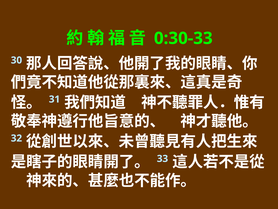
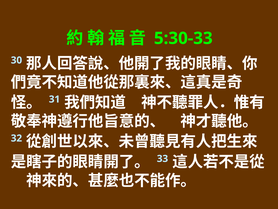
0:30-33: 0:30-33 -> 5:30-33
